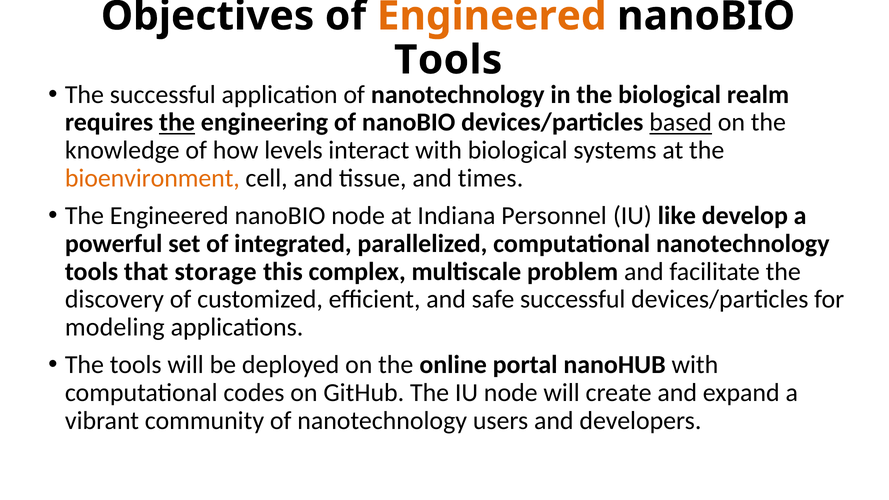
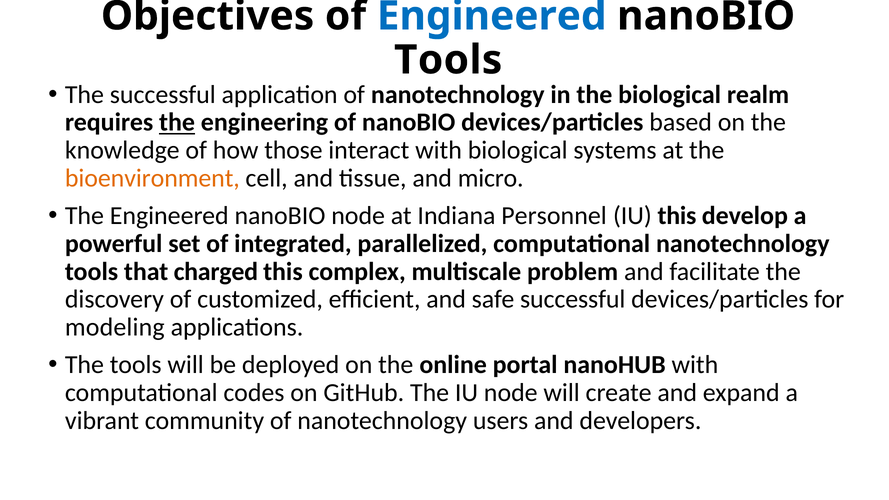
Engineered at (492, 16) colour: orange -> blue
based underline: present -> none
levels: levels -> those
times: times -> micro
IU like: like -> this
storage: storage -> charged
